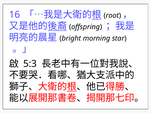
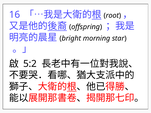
5:3: 5:3 -> 5:2
